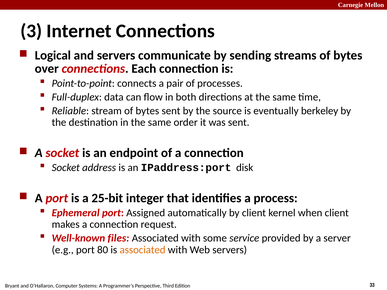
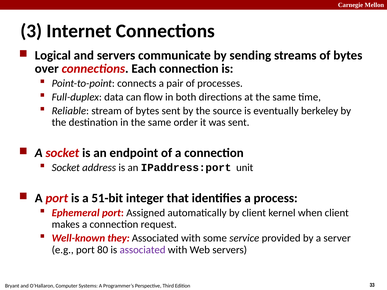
disk: disk -> unit
25-bit: 25-bit -> 51-bit
files: files -> they
associated at (143, 250) colour: orange -> purple
